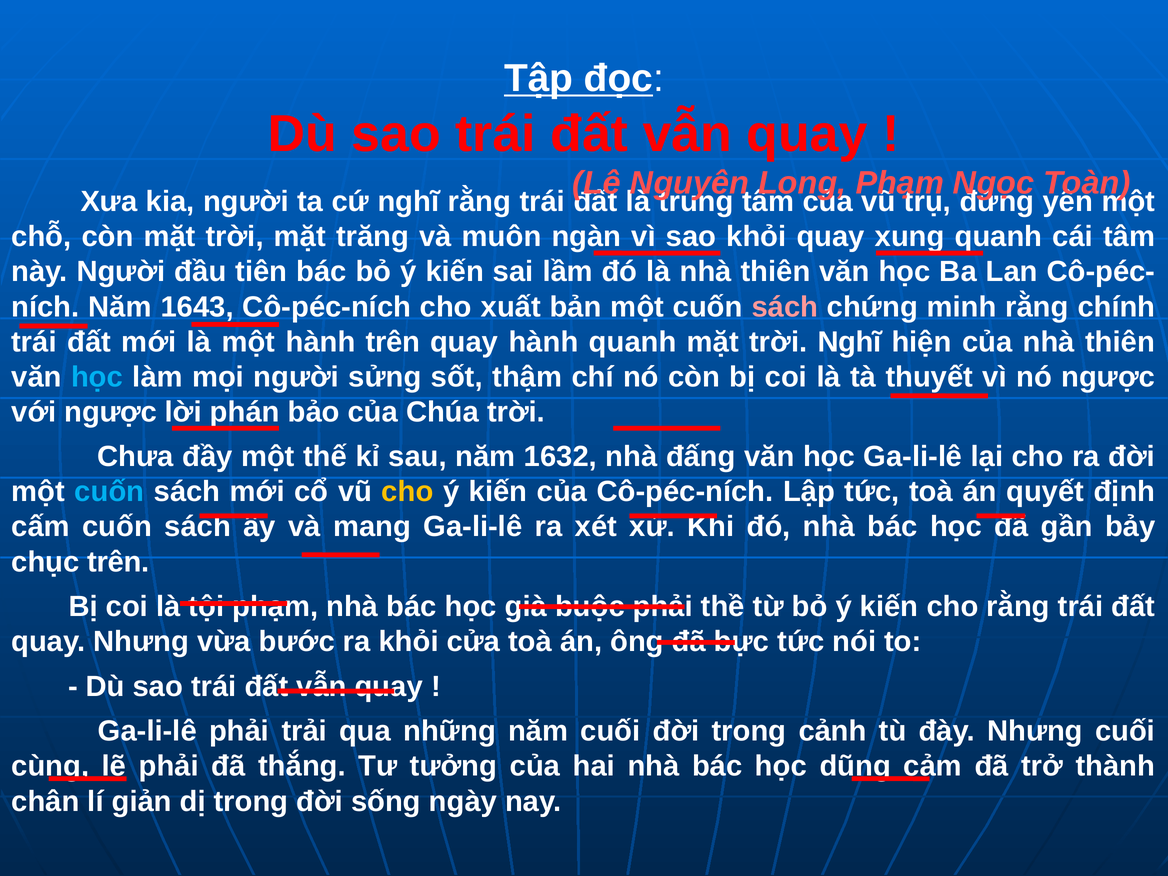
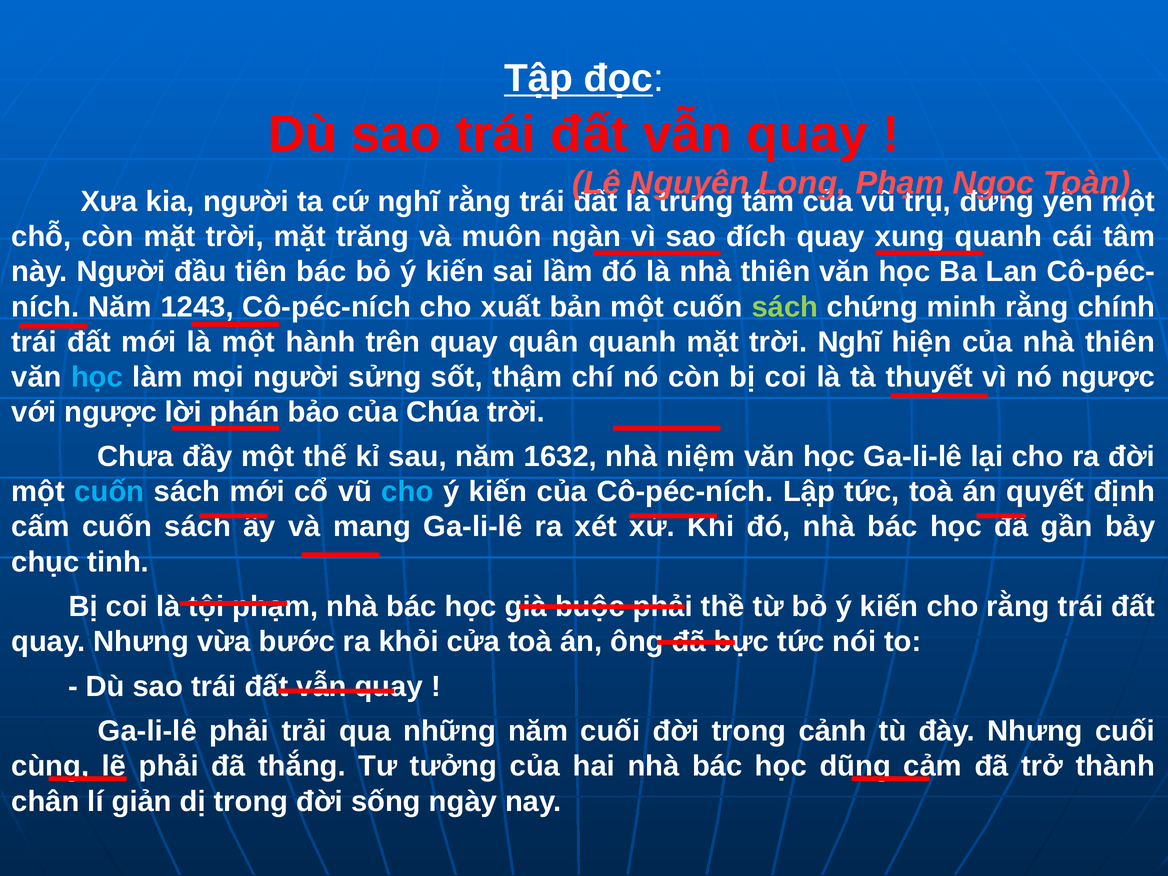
khỏi at (756, 237): khỏi -> đích
1643: 1643 -> 1243
sách at (785, 307) colour: pink -> light green
quay hành: hành -> quân
đấng: đấng -> niệm
cho at (407, 492) colour: yellow -> light blue
chục trên: trên -> tinh
